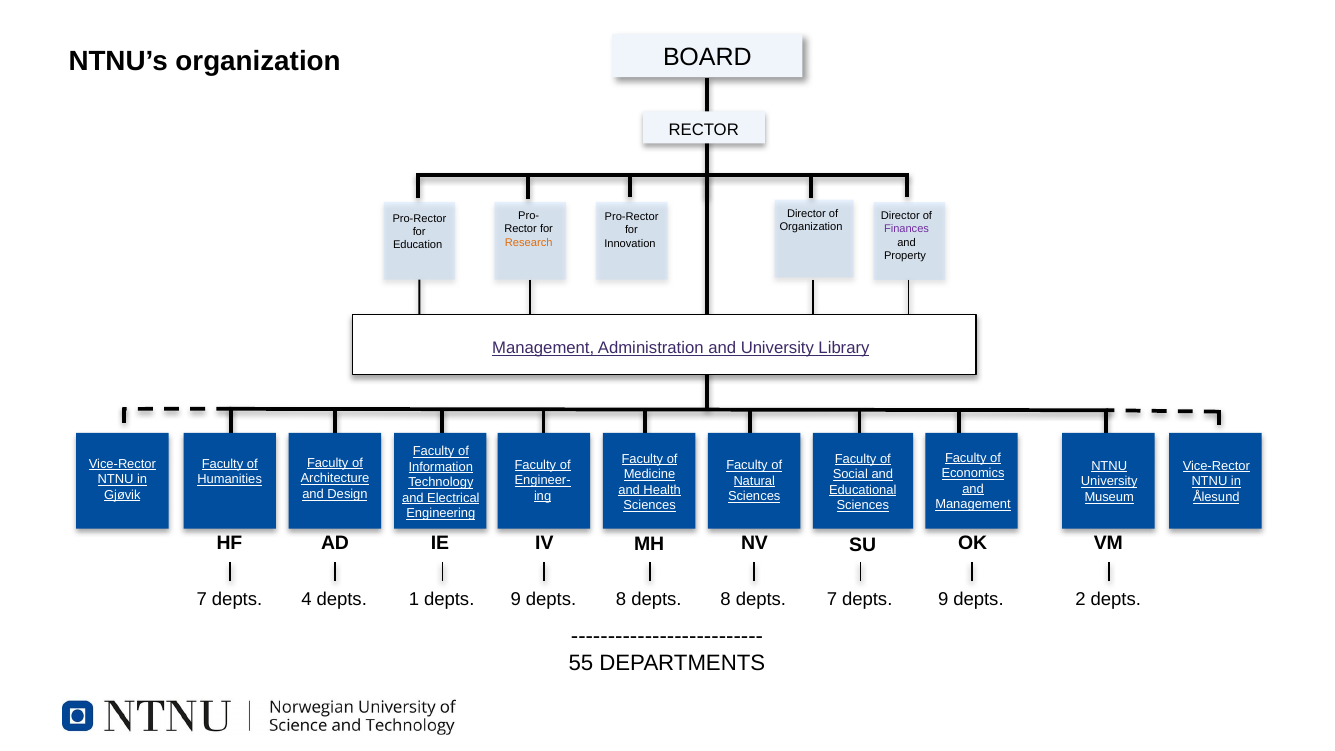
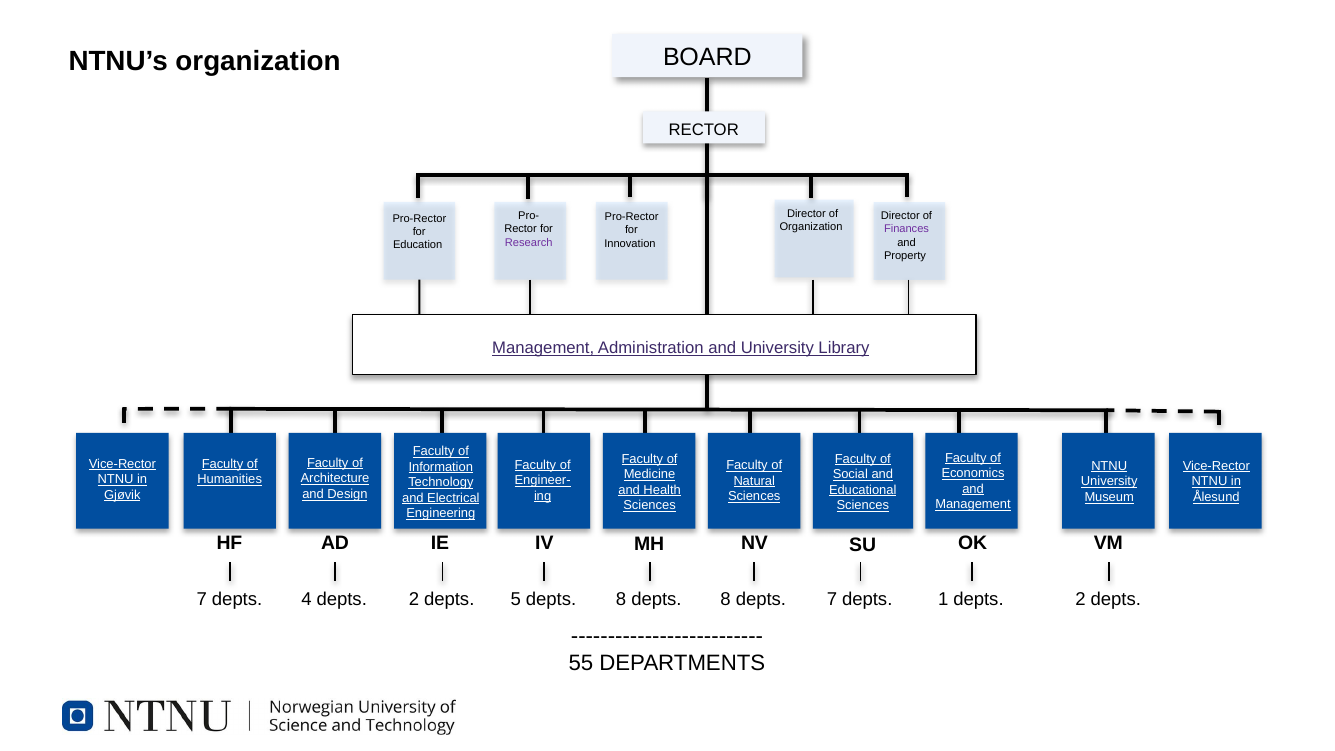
Research colour: orange -> purple
4 depts 1: 1 -> 2
9 at (516, 599): 9 -> 5
7 depts 9: 9 -> 1
